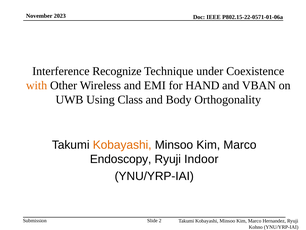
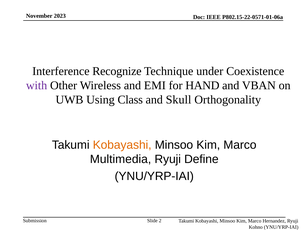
with colour: orange -> purple
Body: Body -> Skull
Endoscopy: Endoscopy -> Multimedia
Indoor: Indoor -> Define
